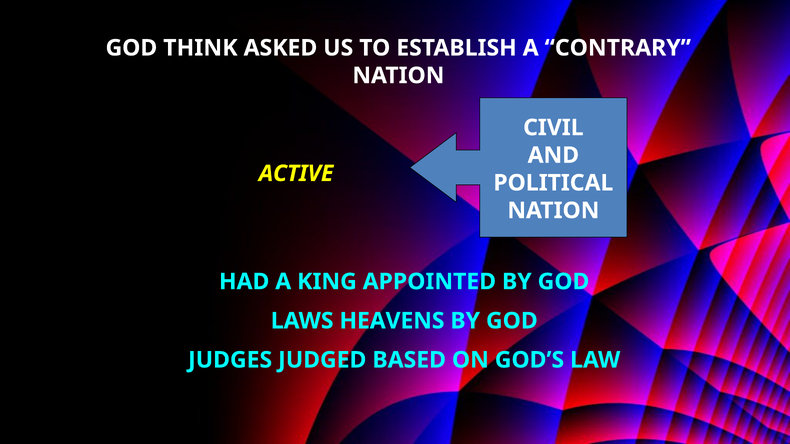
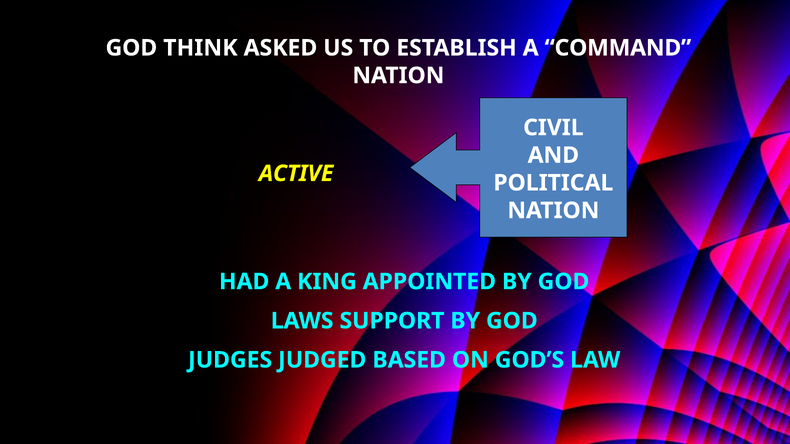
CONTRARY: CONTRARY -> COMMAND
HEAVENS: HEAVENS -> SUPPORT
